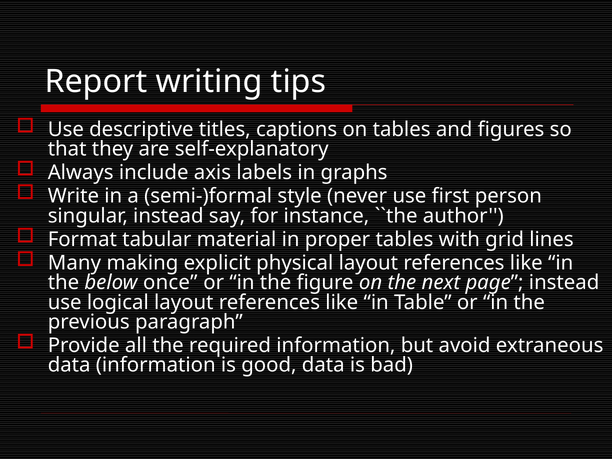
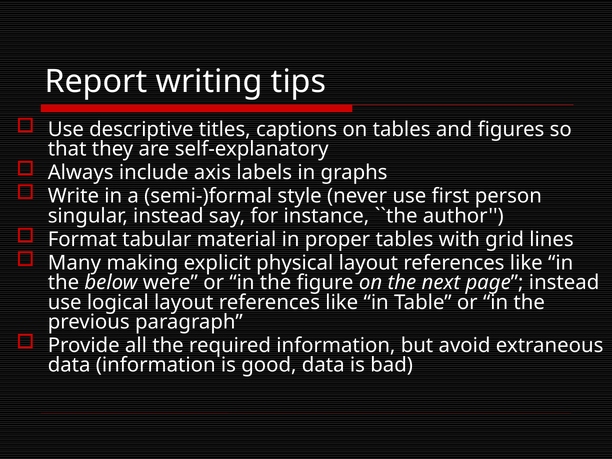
once: once -> were
